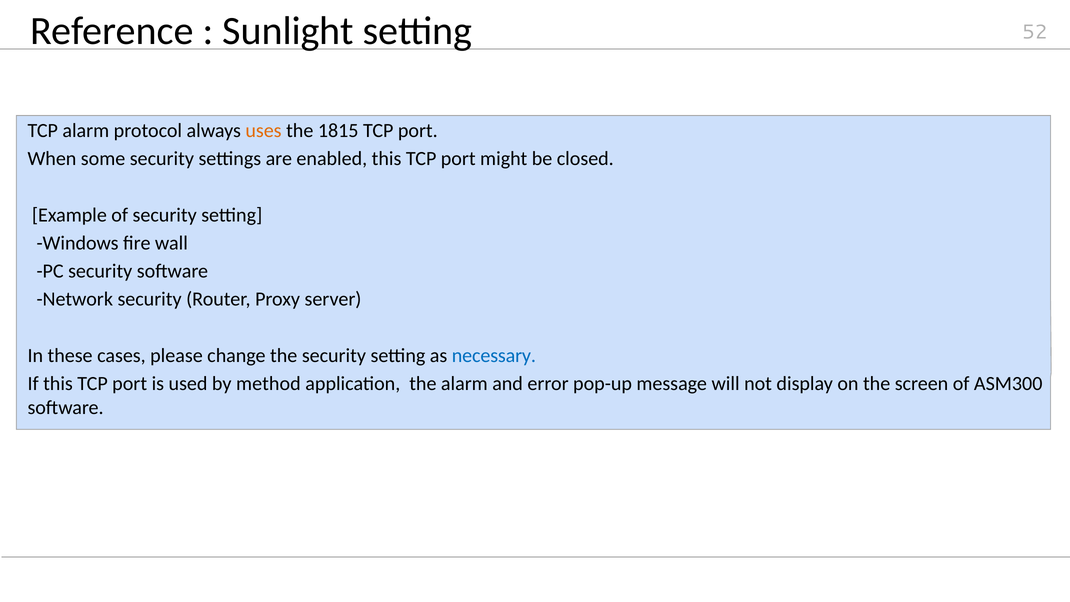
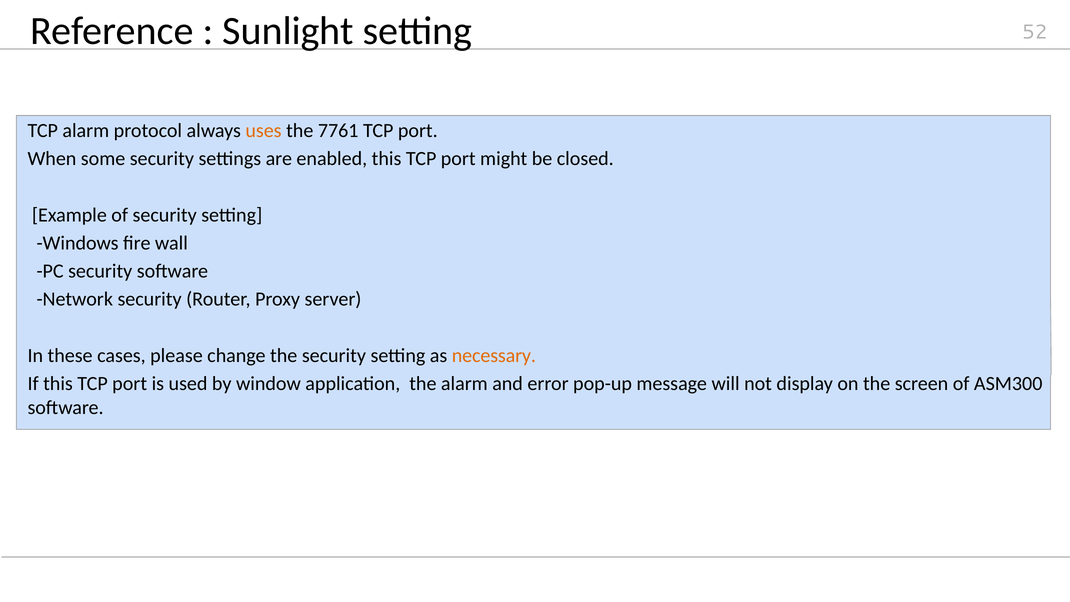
1815: 1815 -> 7761
necessary colour: blue -> orange
method: method -> window
